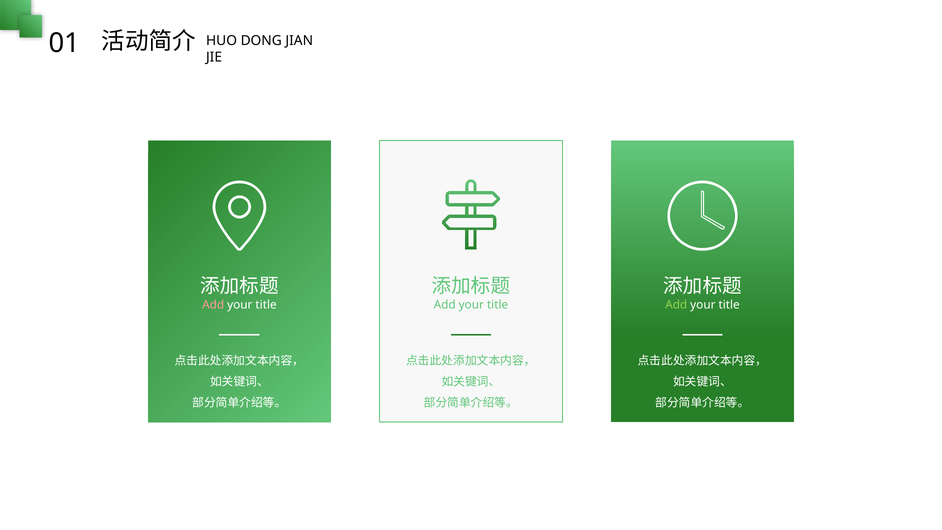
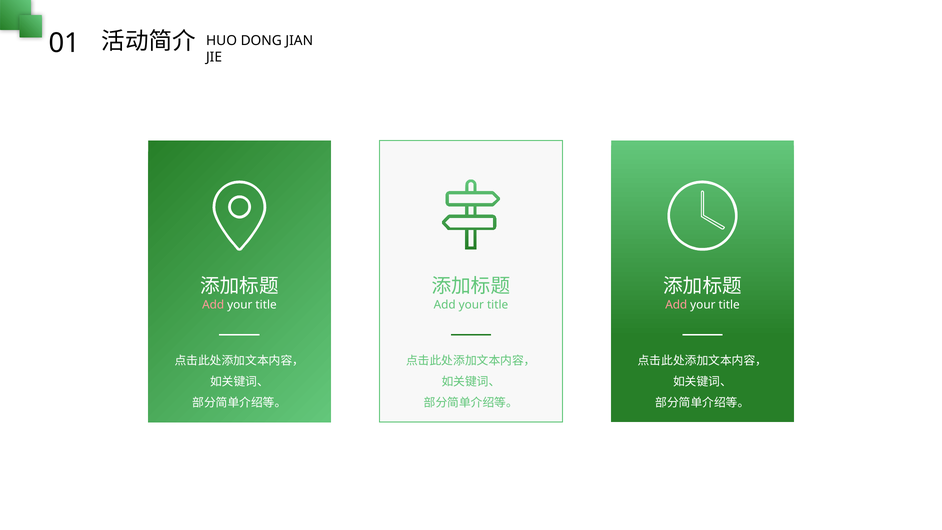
Add at (676, 305) colour: light green -> pink
